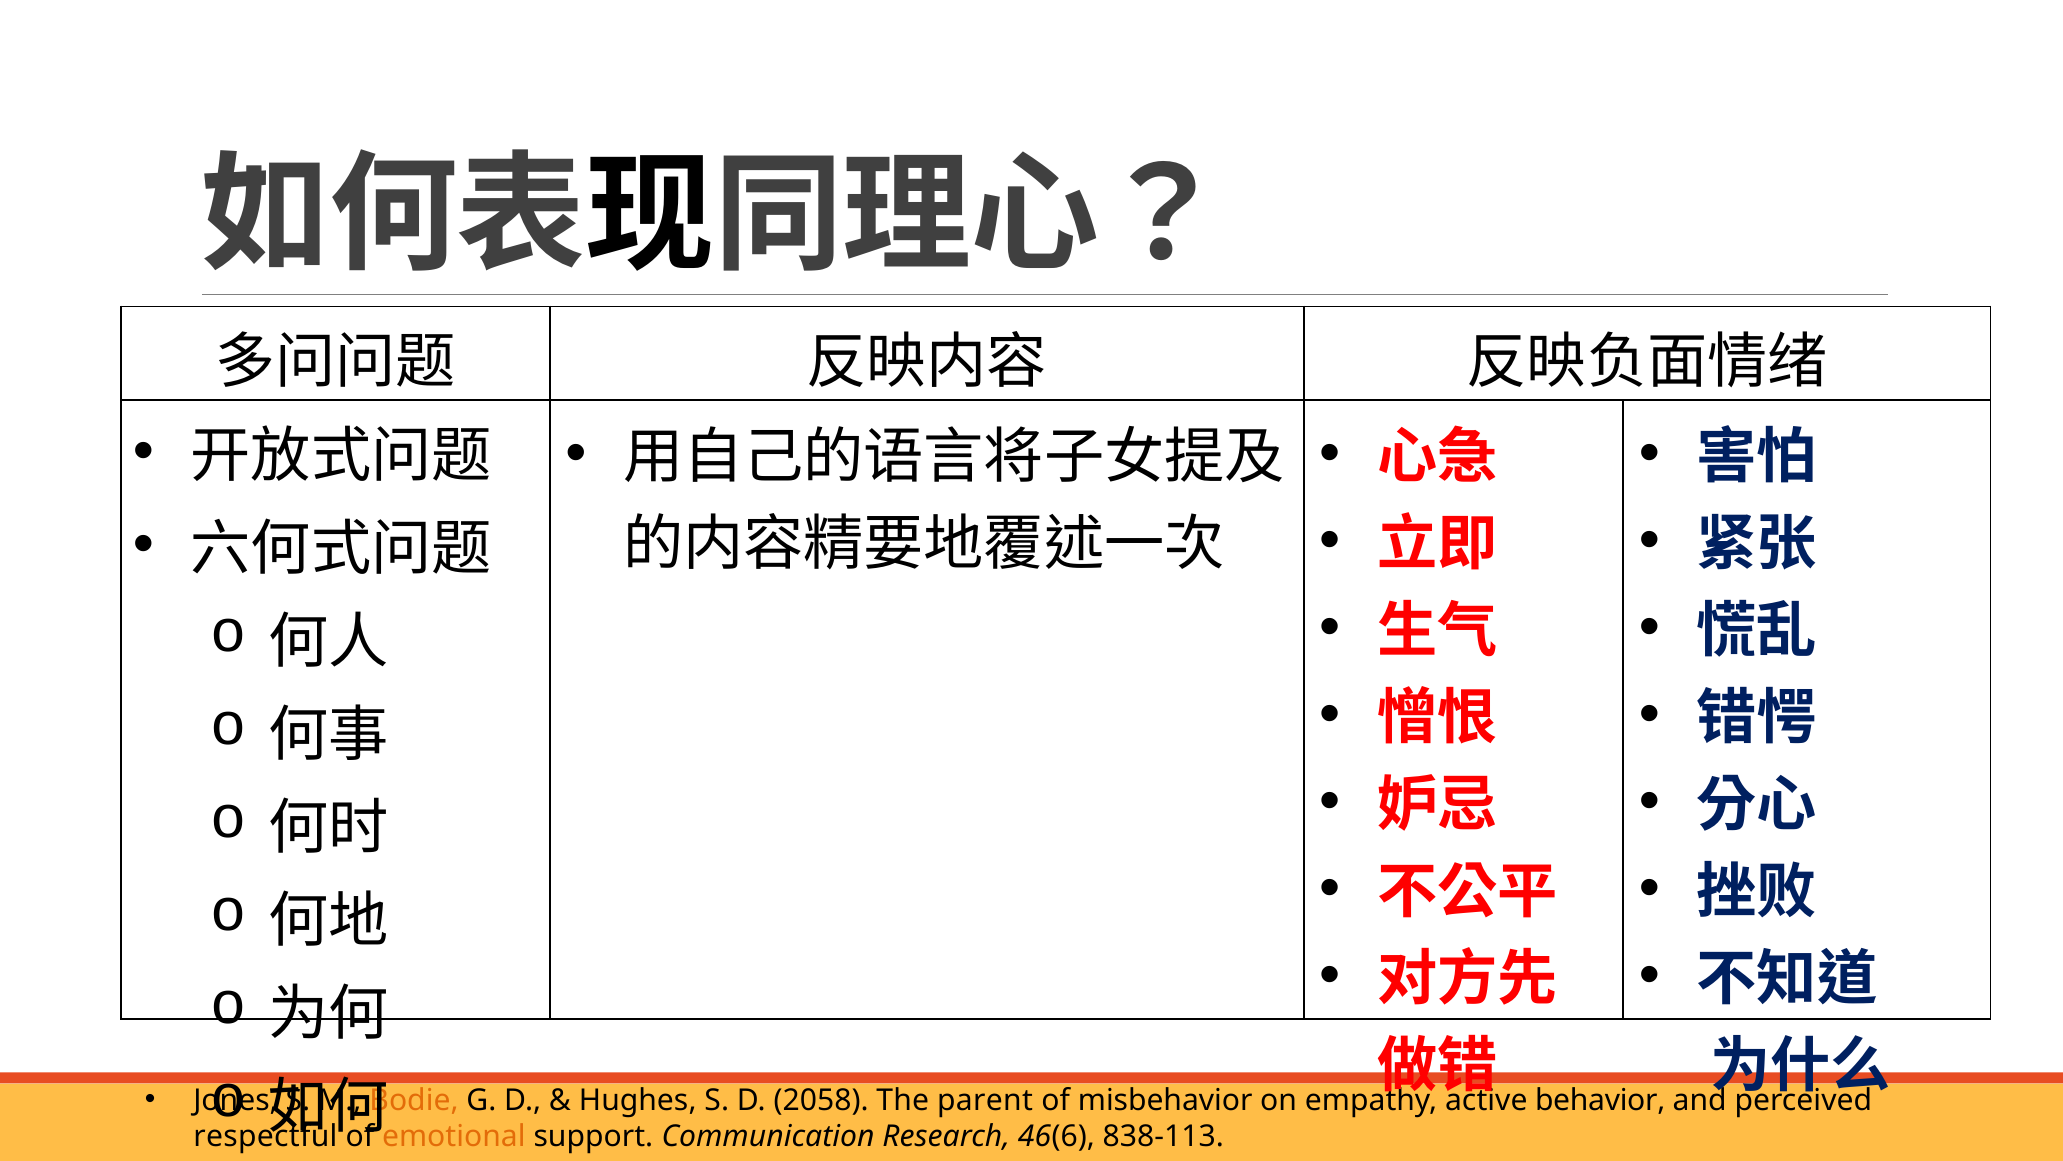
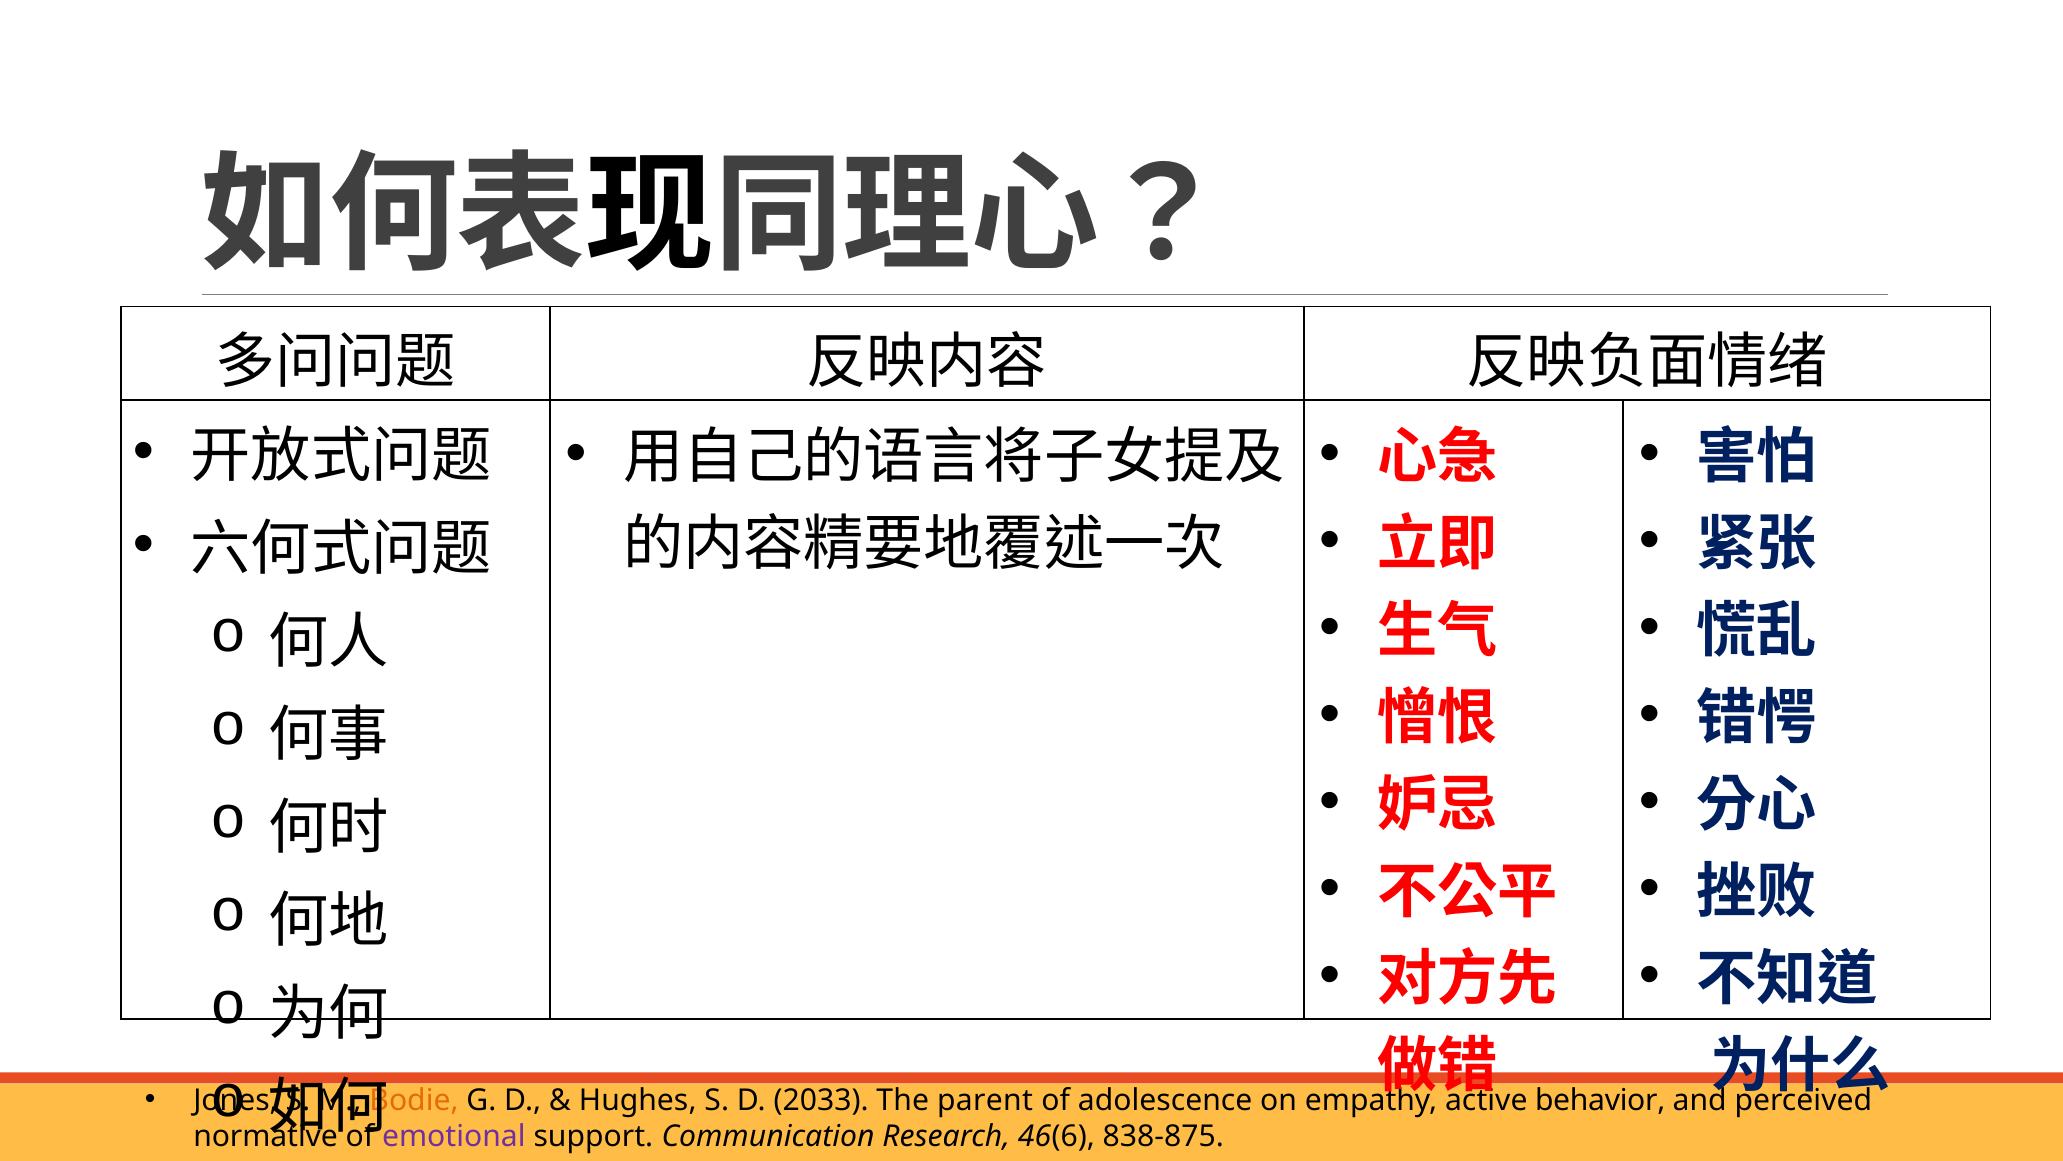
2058: 2058 -> 2033
misbehavior: misbehavior -> adolescence
respectful: respectful -> normative
emotional colour: orange -> purple
838-113: 838-113 -> 838-875
